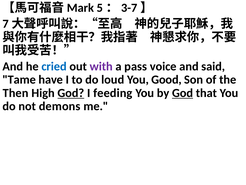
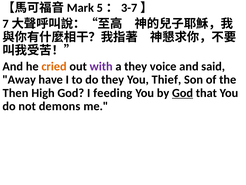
cried colour: blue -> orange
a pass: pass -> they
Tame: Tame -> Away
do loud: loud -> they
Good: Good -> Thief
God at (71, 93) underline: present -> none
